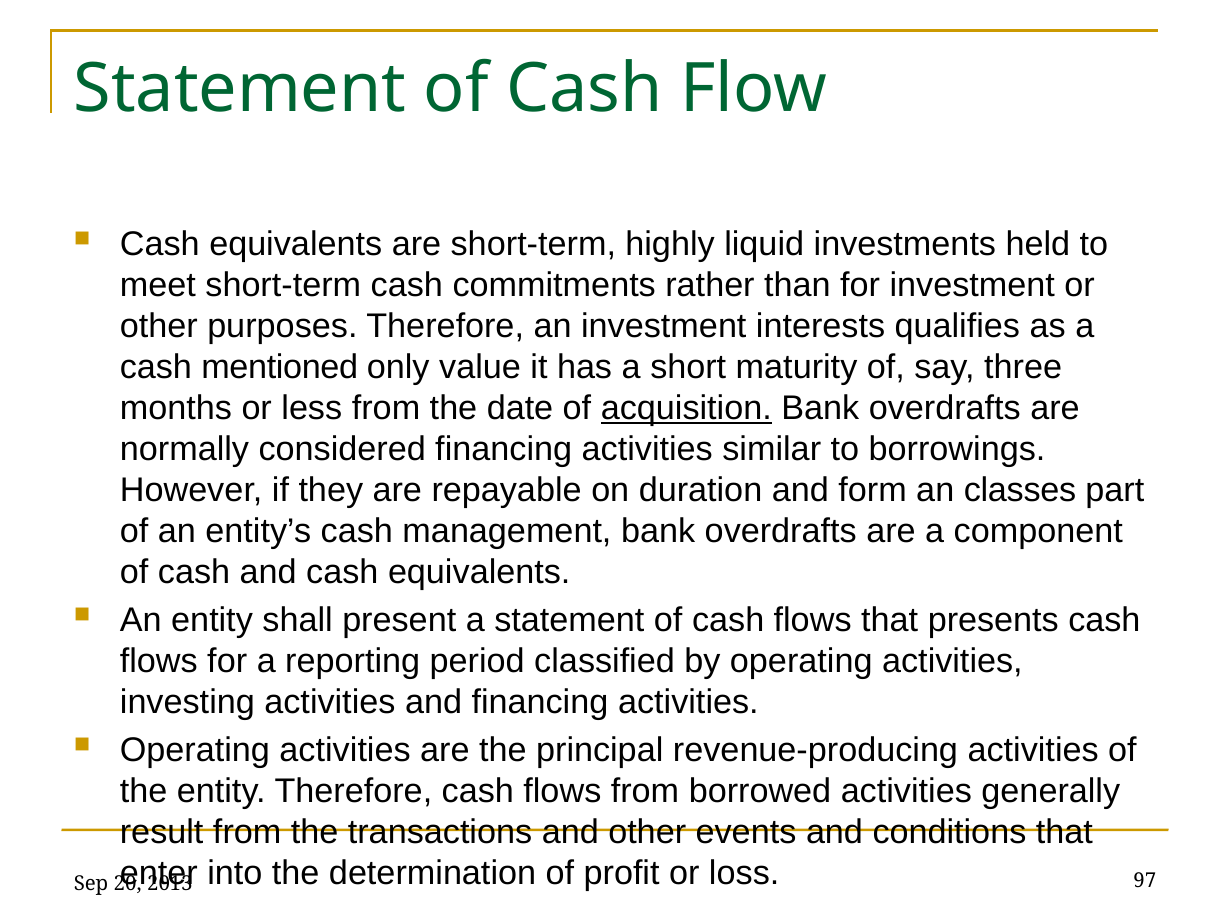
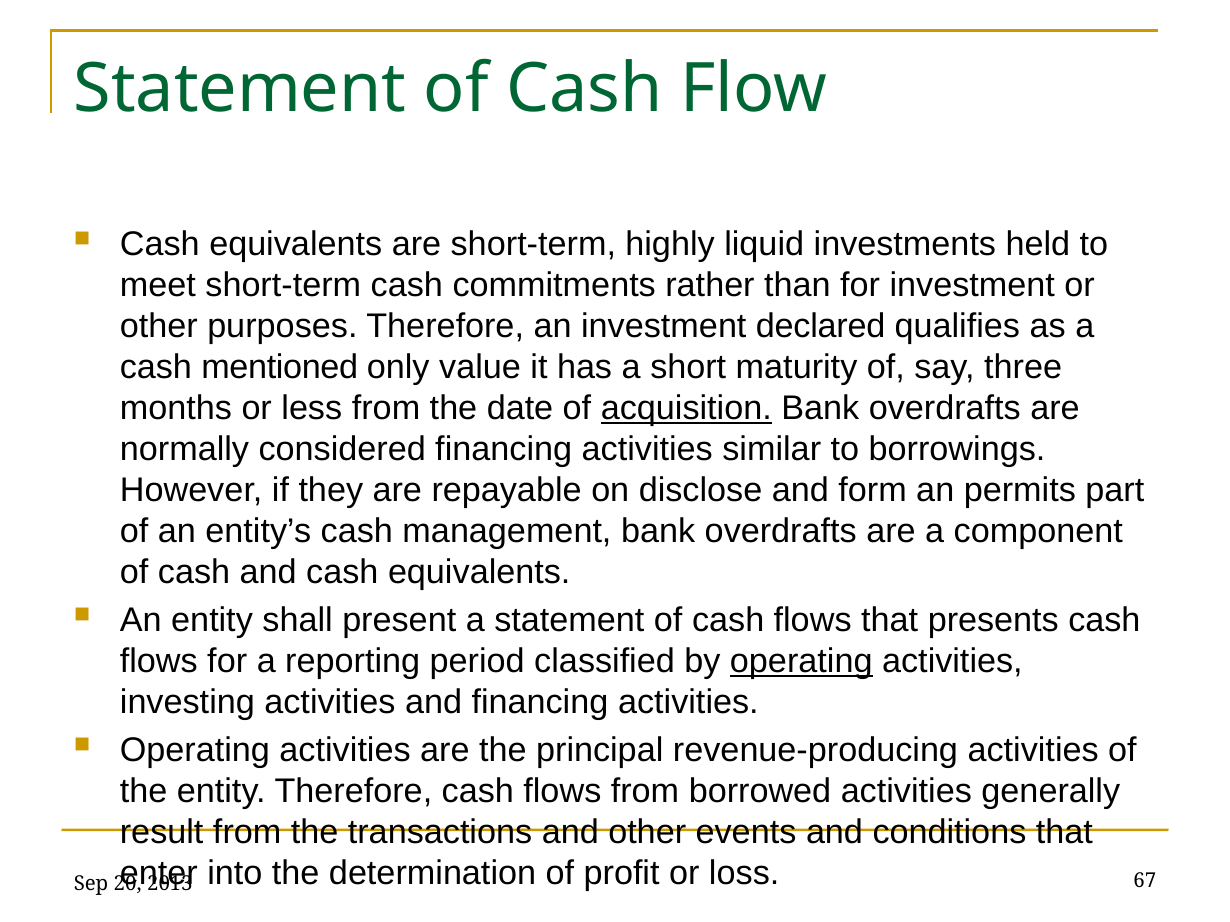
interests: interests -> declared
duration: duration -> disclose
classes: classes -> permits
operating at (801, 661) underline: none -> present
97: 97 -> 67
